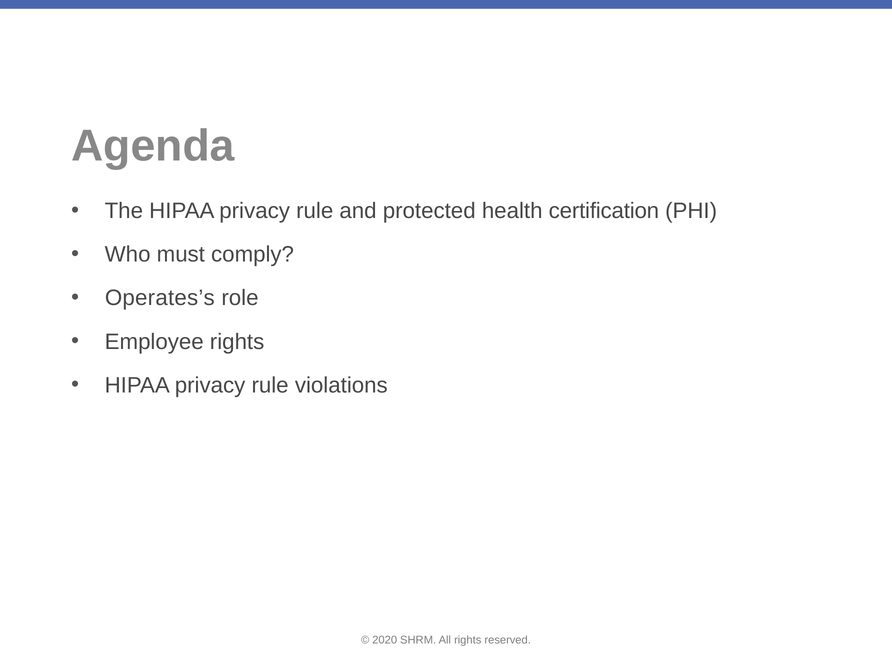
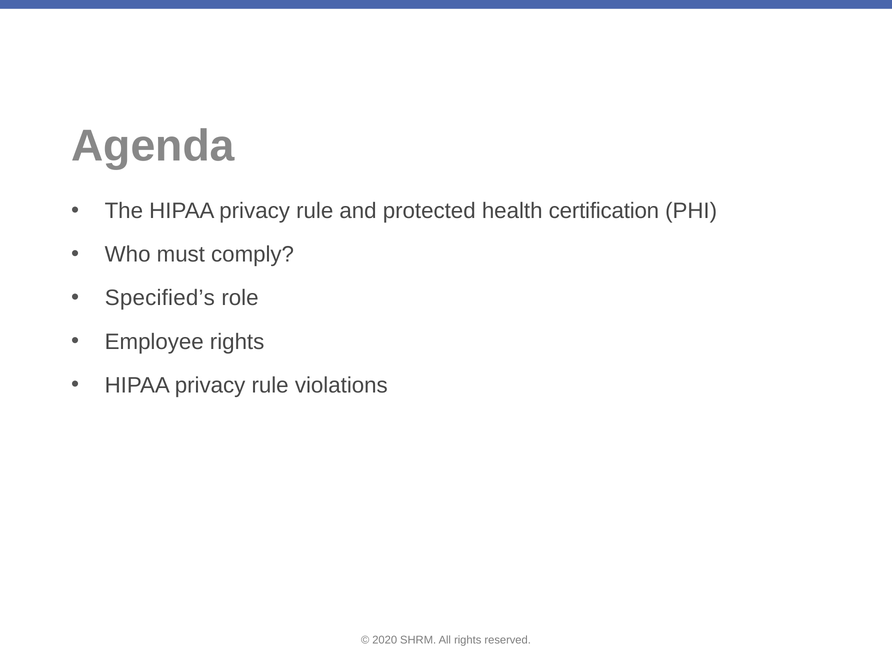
Operates’s: Operates’s -> Specified’s
